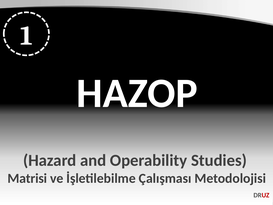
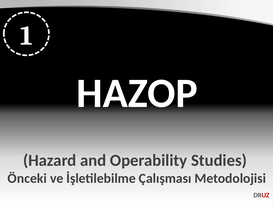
Matrisi: Matrisi -> Önceki
